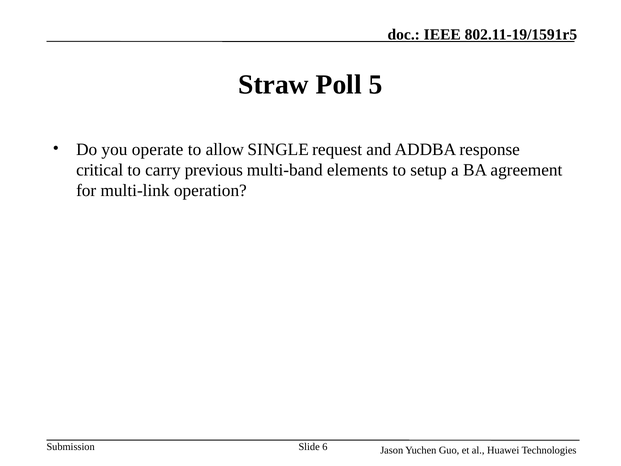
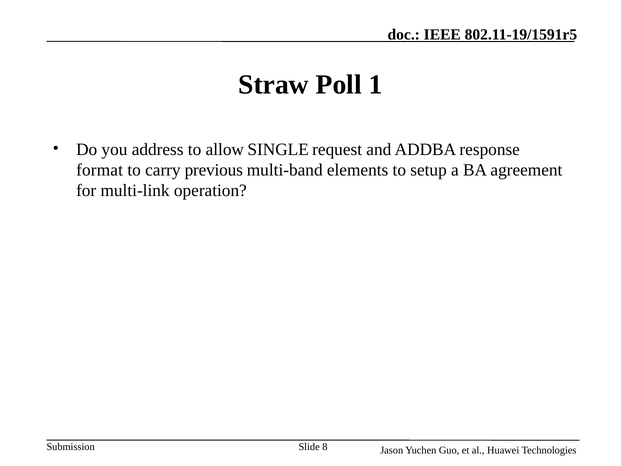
5: 5 -> 1
operate: operate -> address
critical: critical -> format
6: 6 -> 8
